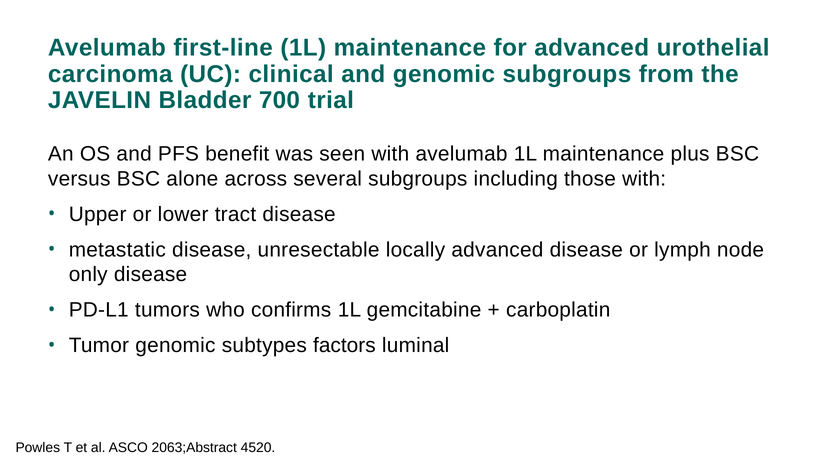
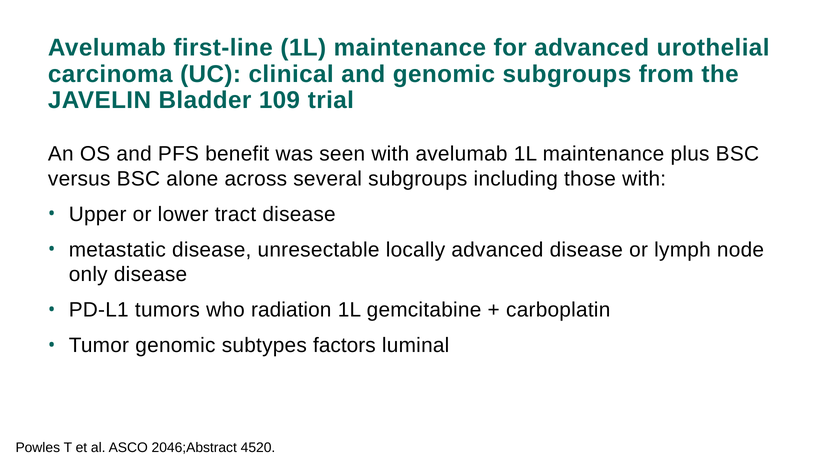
700: 700 -> 109
confirms: confirms -> radiation
2063;Abstract: 2063;Abstract -> 2046;Abstract
